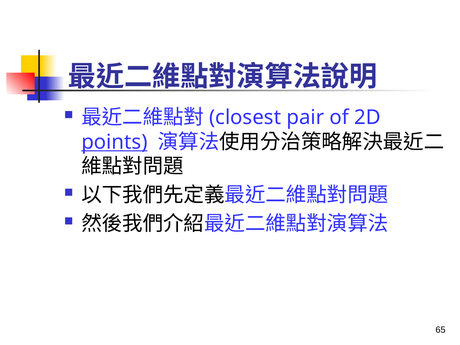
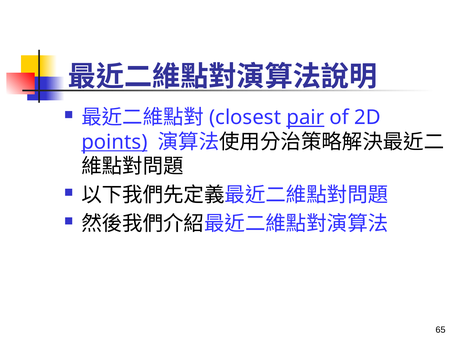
pair underline: none -> present
